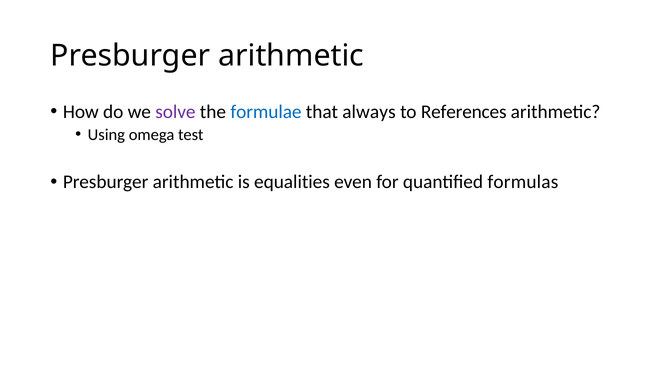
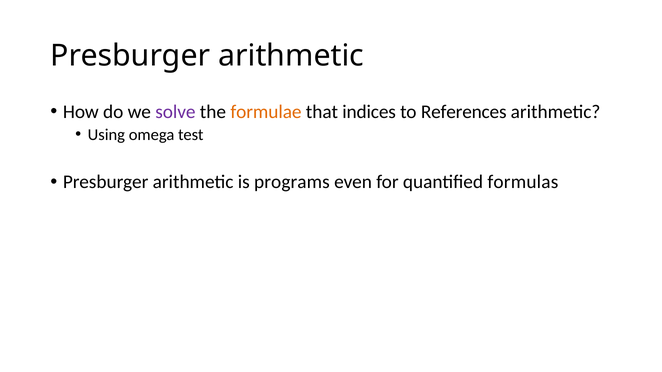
formulae colour: blue -> orange
always: always -> indices
equalities: equalities -> programs
